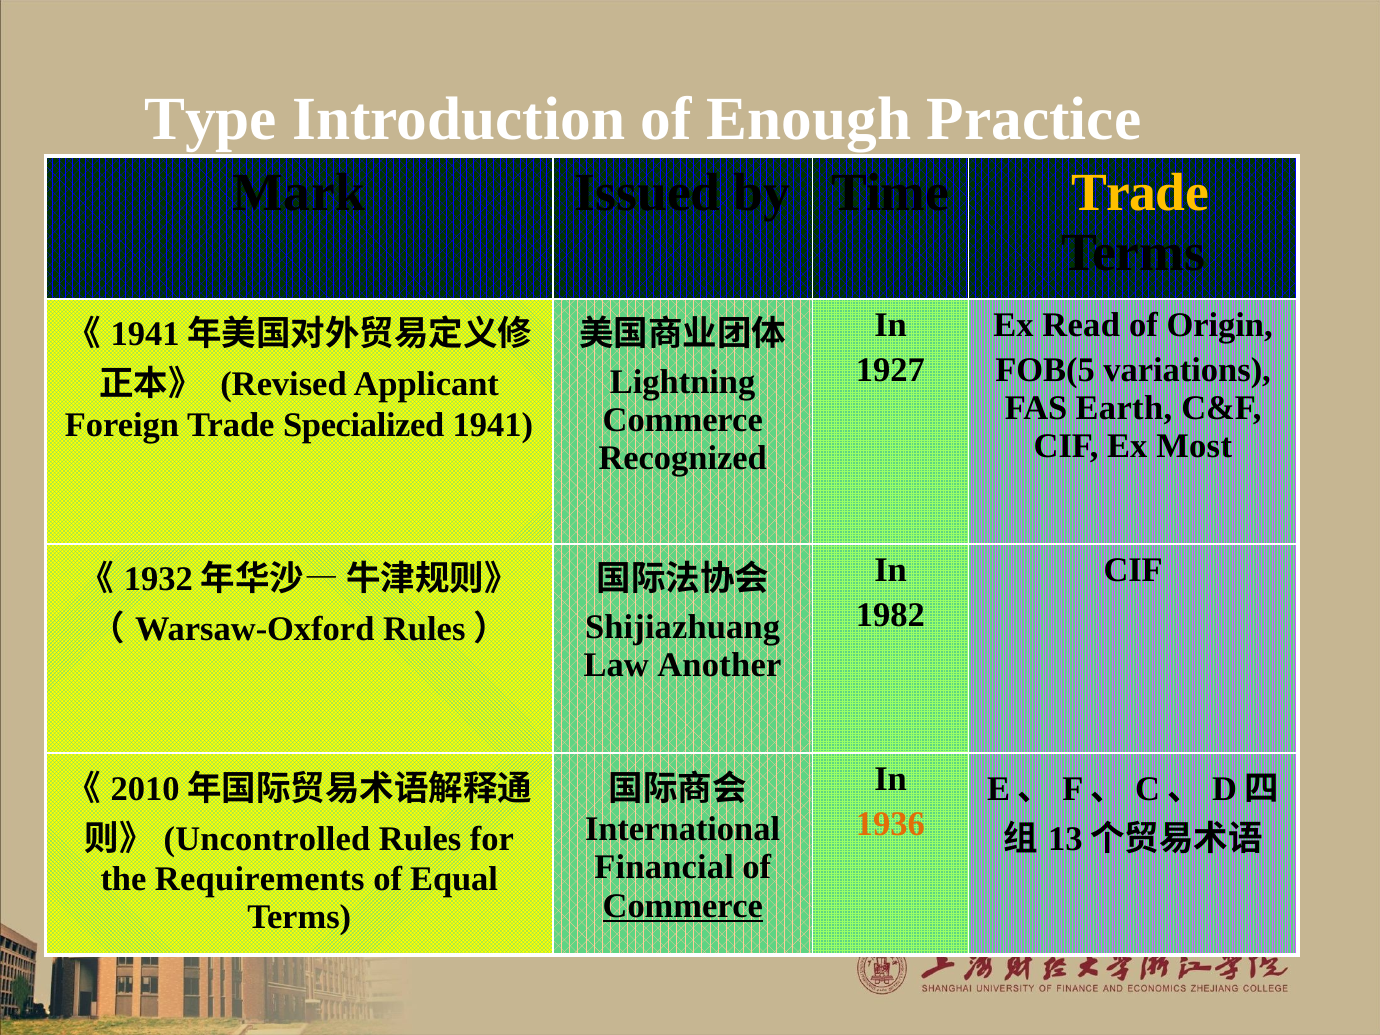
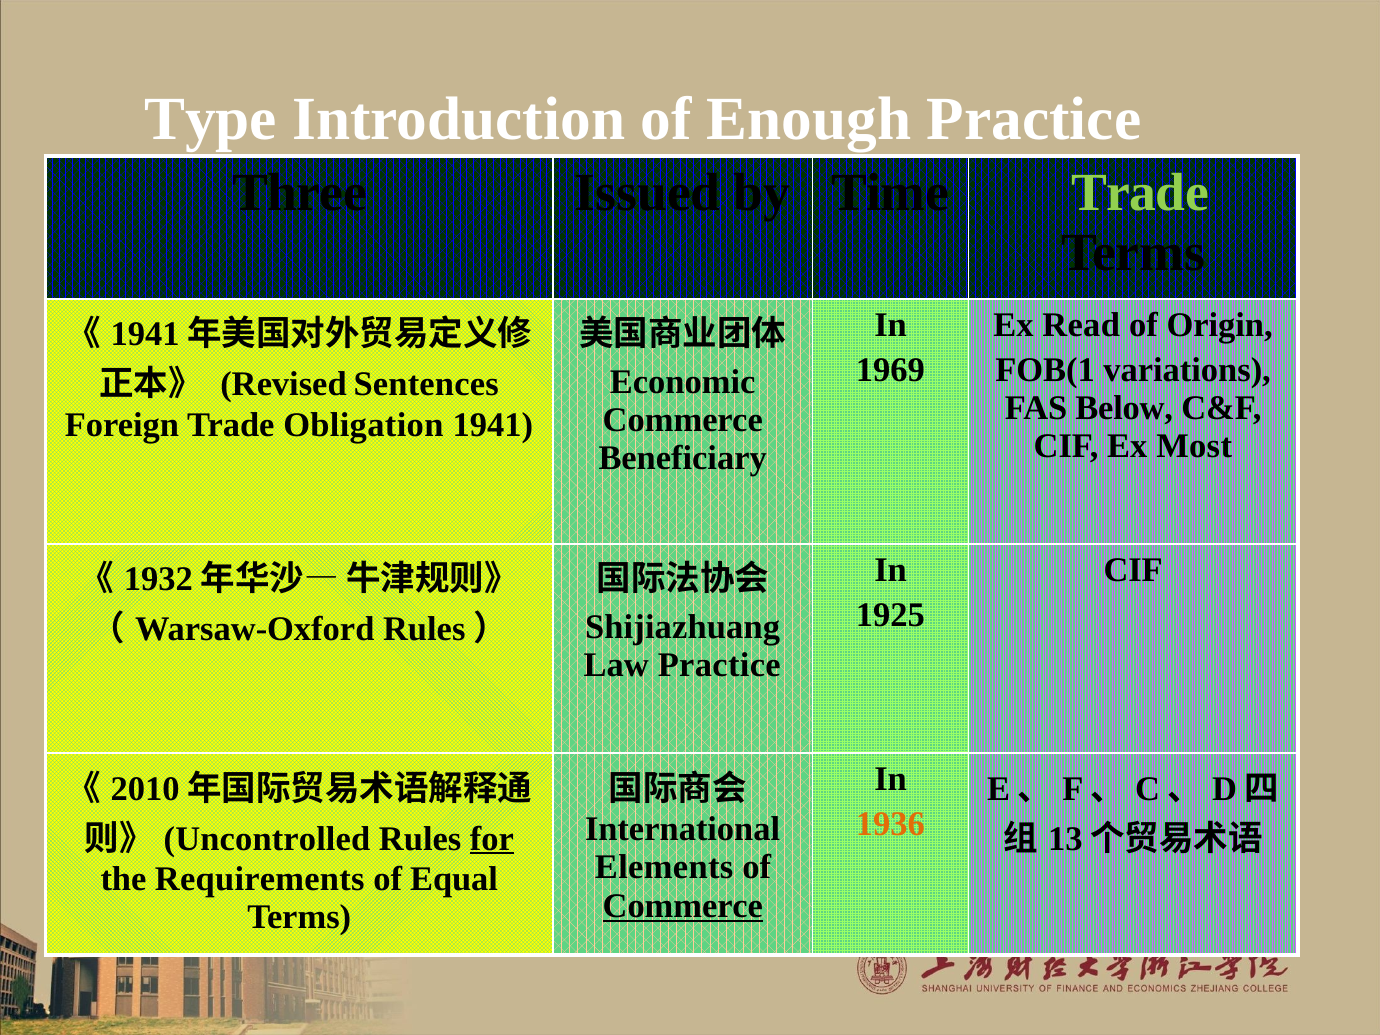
Mark: Mark -> Three
Trade at (1140, 193) colour: yellow -> light green
1927: 1927 -> 1969
FOB(5: FOB(5 -> FOB(1
Lightning: Lightning -> Economic
Applicant: Applicant -> Sentences
Earth: Earth -> Below
Specialized: Specialized -> Obligation
Recognized: Recognized -> Beneficiary
1982: 1982 -> 1925
Law Another: Another -> Practice
for underline: none -> present
Financial: Financial -> Elements
